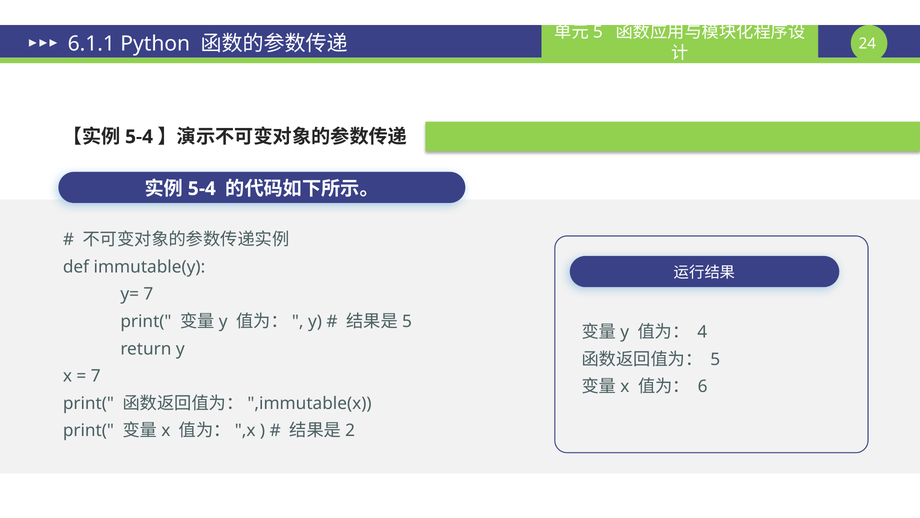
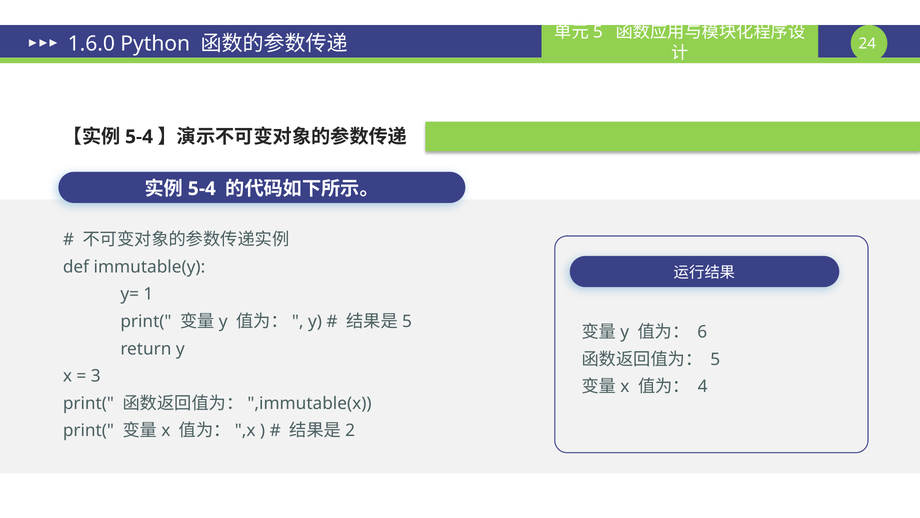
6.1.1: 6.1.1 -> 1.6.0
y= 7: 7 -> 1
4: 4 -> 6
7 at (96, 376): 7 -> 3
6: 6 -> 4
